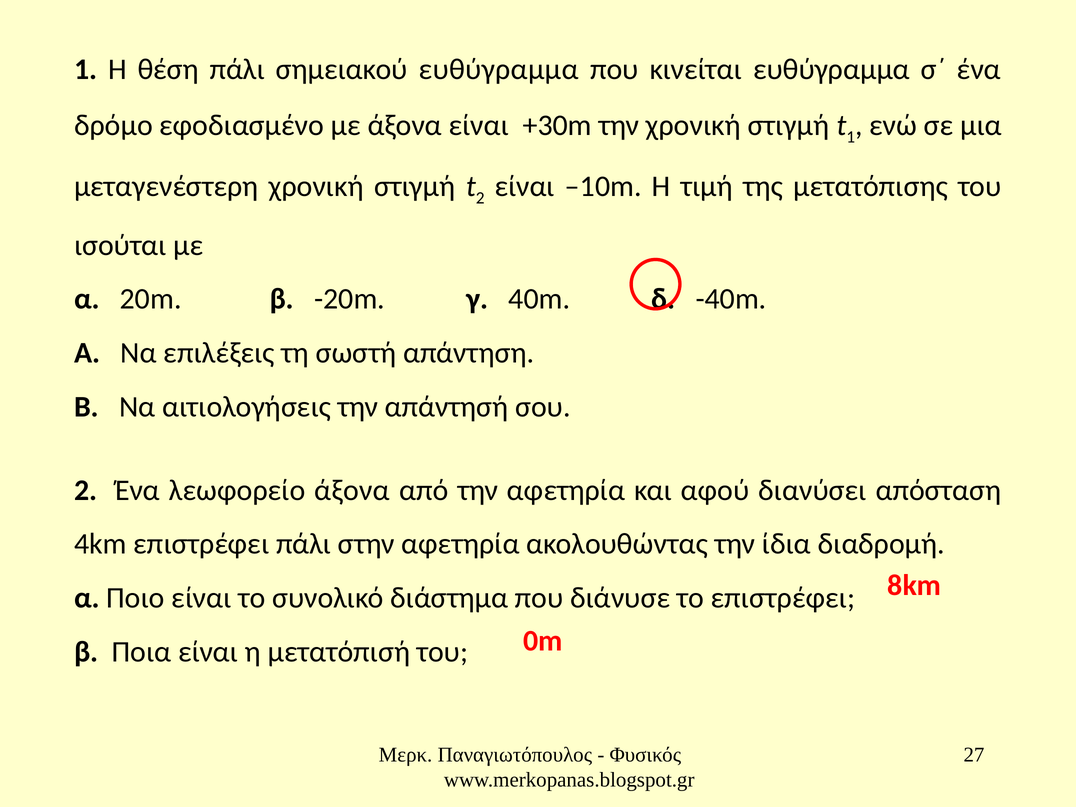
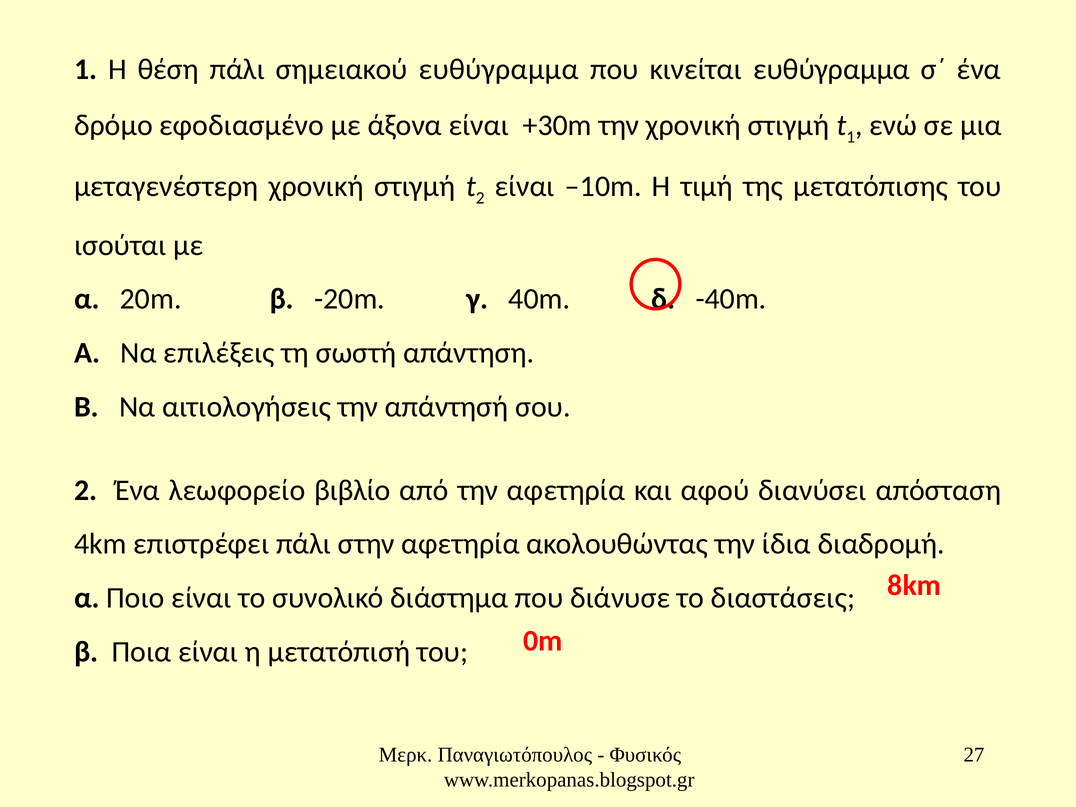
λεωφορείο άξονα: άξονα -> βιβλίο
το επιστρέφει: επιστρέφει -> διαστάσεις
